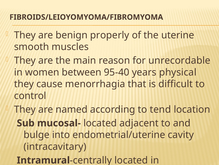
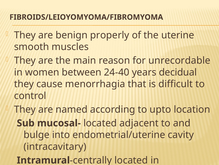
95-40: 95-40 -> 24-40
physical: physical -> decidual
tend: tend -> upto
